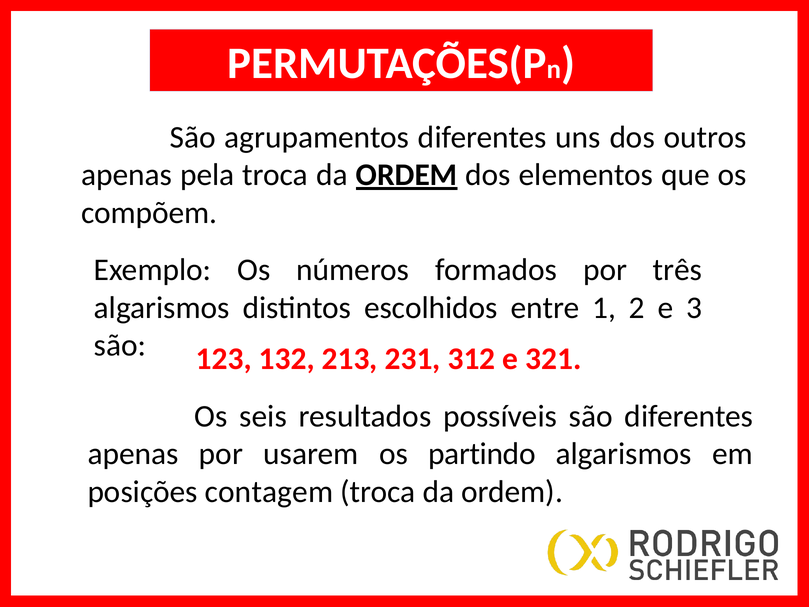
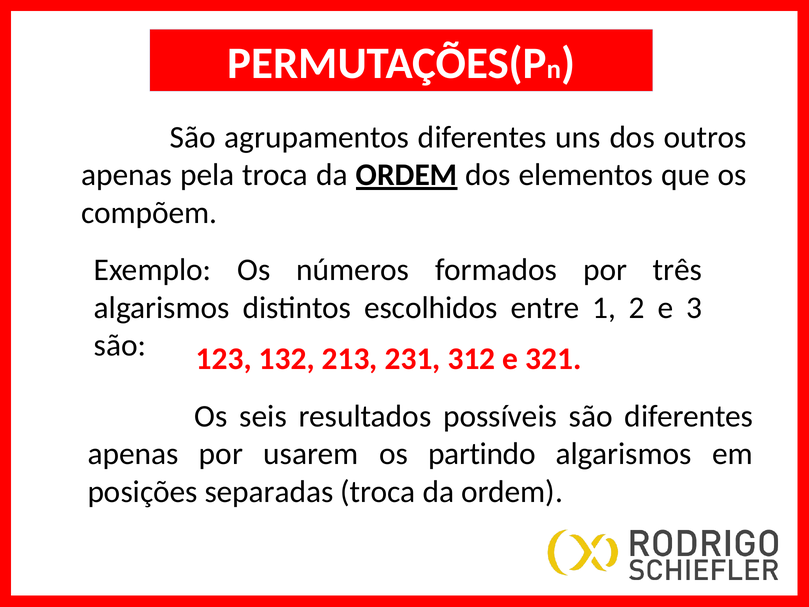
contagem: contagem -> separadas
